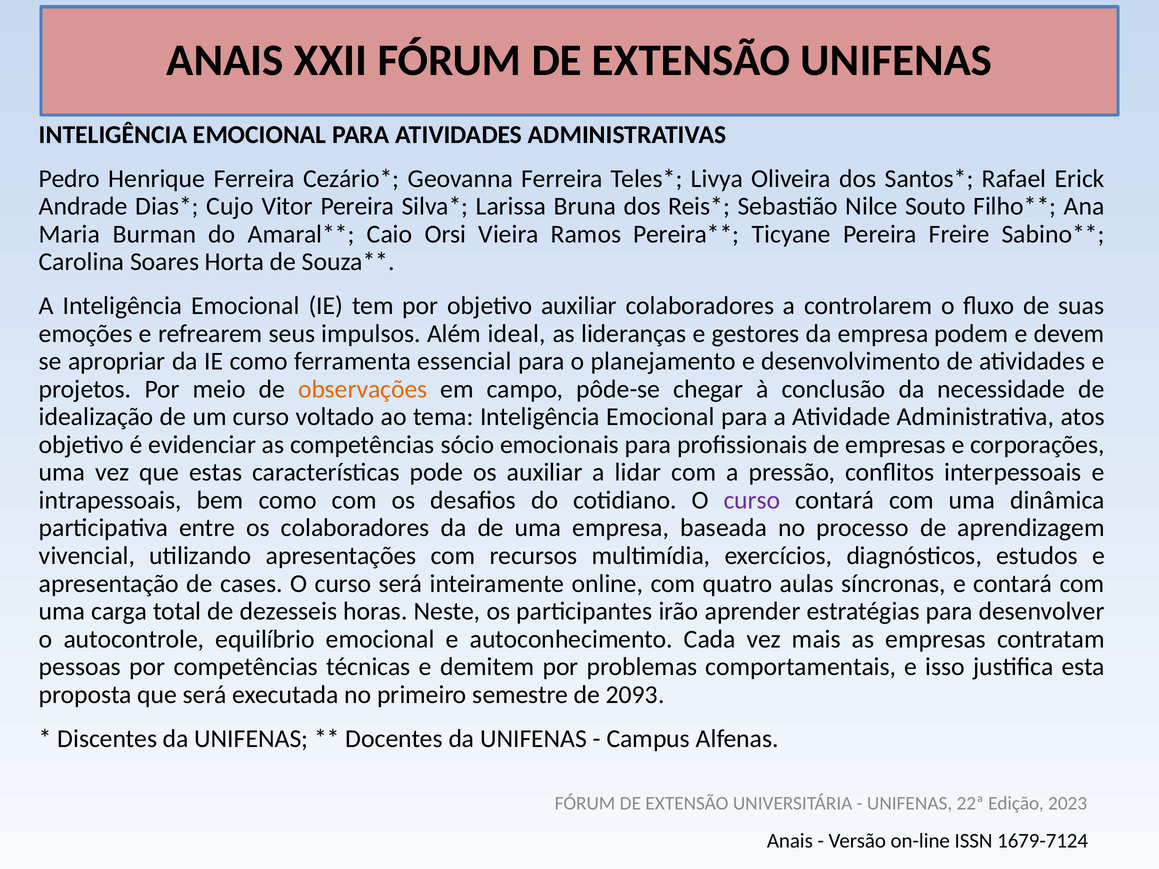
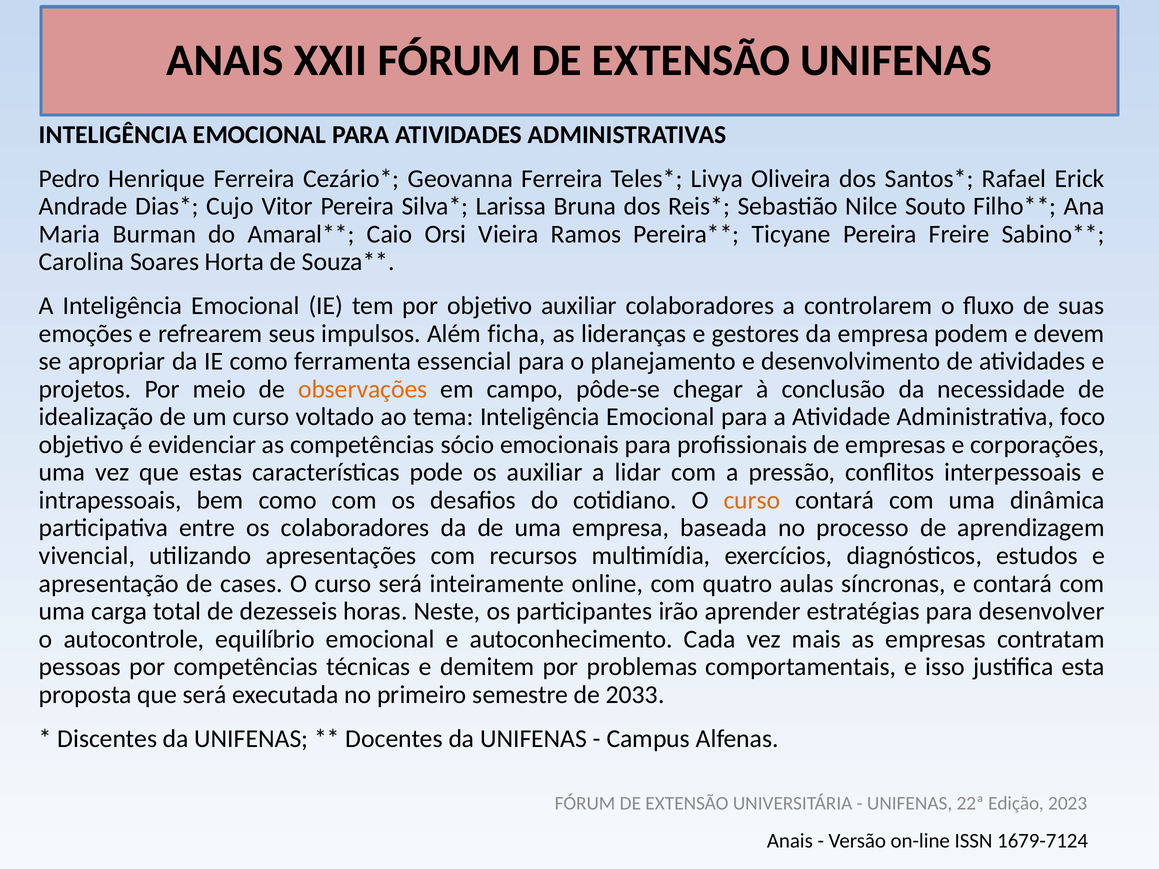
ideal: ideal -> ficha
atos: atos -> foco
curso at (752, 500) colour: purple -> orange
2093: 2093 -> 2033
